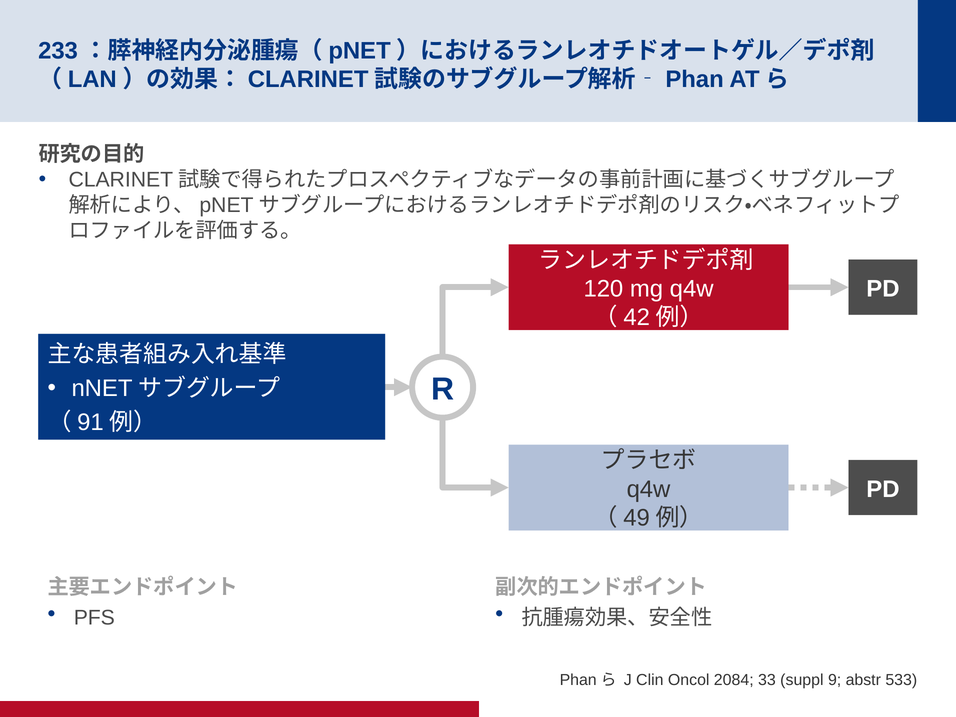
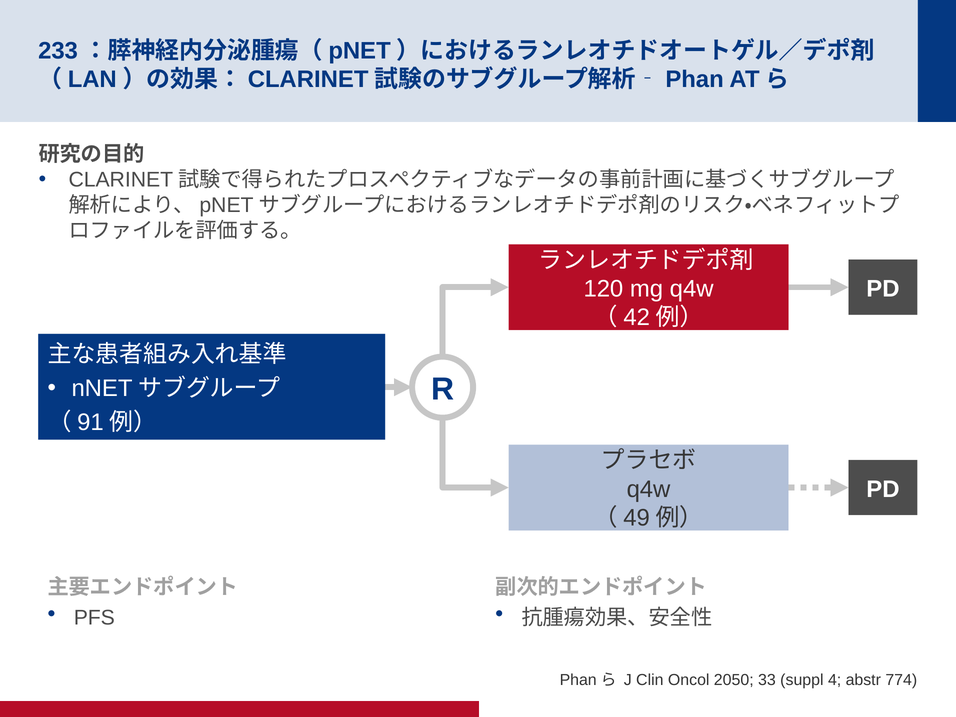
2084: 2084 -> 2050
9: 9 -> 4
533: 533 -> 774
